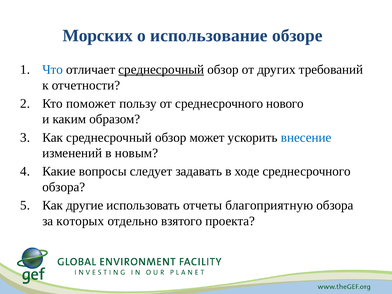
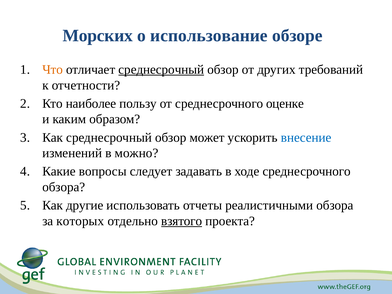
Что colour: blue -> orange
поможет: поможет -> наиболее
нового: нового -> оценке
новым: новым -> можно
благоприятную: благоприятную -> реалистичными
взятого underline: none -> present
